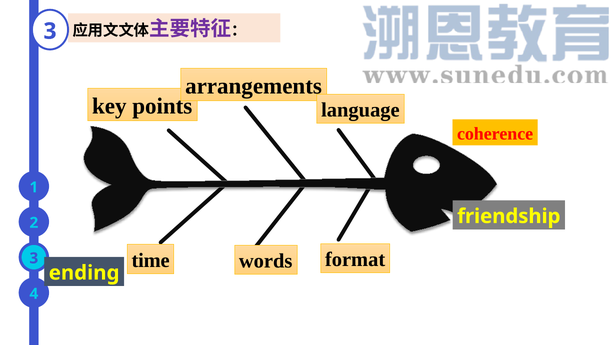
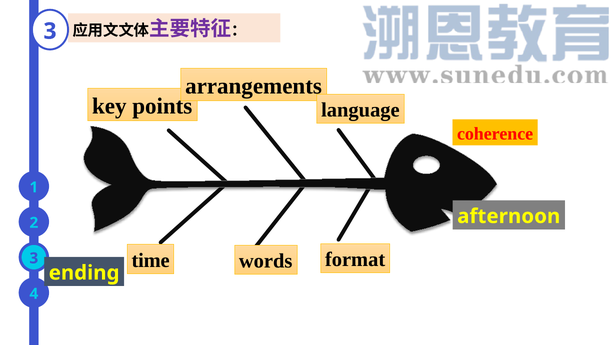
friendship: friendship -> afternoon
